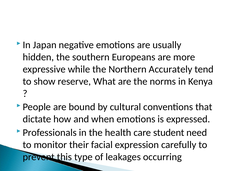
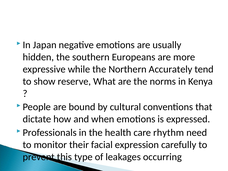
student: student -> rhythm
